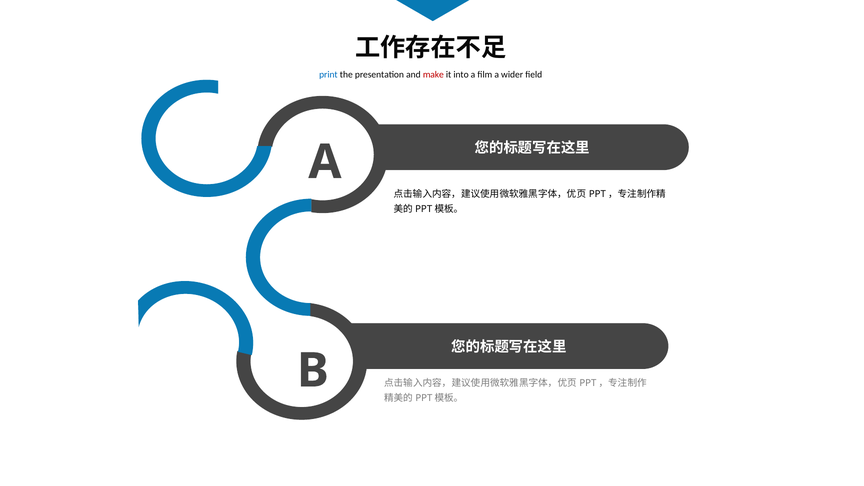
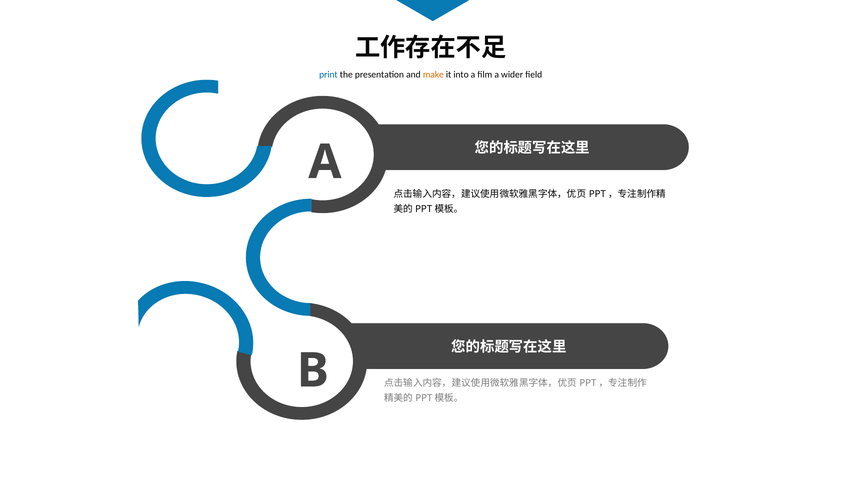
make colour: red -> orange
